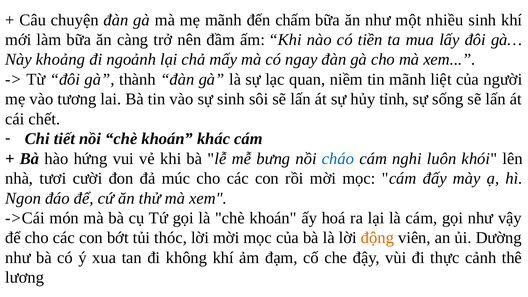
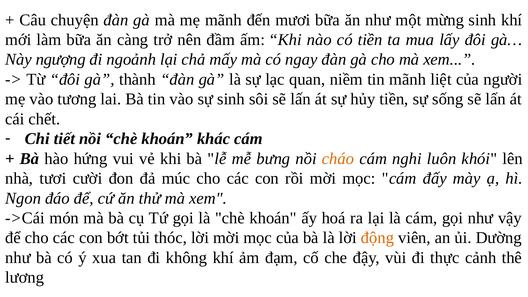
chấm: chấm -> mươi
nhiều: nhiều -> mừng
khoảng: khoảng -> ngượng
hủy tỉnh: tỉnh -> tiền
cháo colour: blue -> orange
